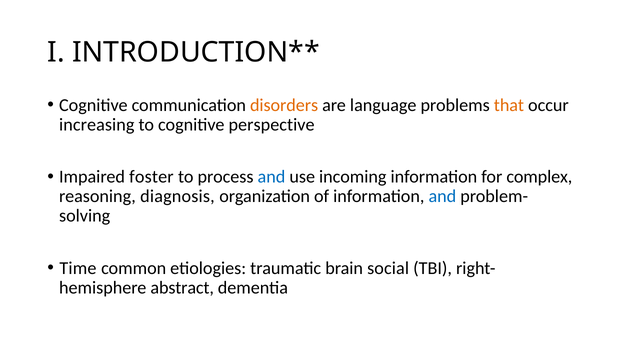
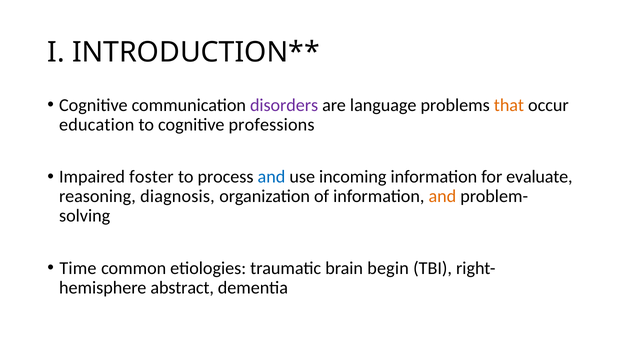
disorders colour: orange -> purple
increasing: increasing -> education
perspective: perspective -> professions
complex: complex -> evaluate
and at (442, 196) colour: blue -> orange
social: social -> begin
